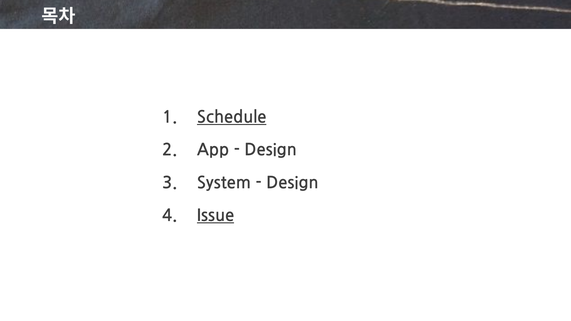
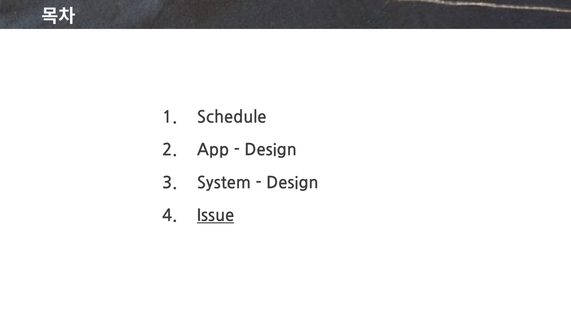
Schedule underline: present -> none
